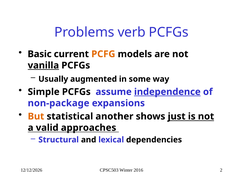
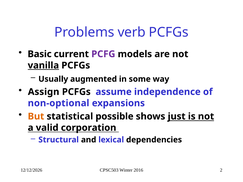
PCFG colour: orange -> purple
Simple: Simple -> Assign
independence underline: present -> none
non-package: non-package -> non-optional
another: another -> possible
approaches: approaches -> corporation
